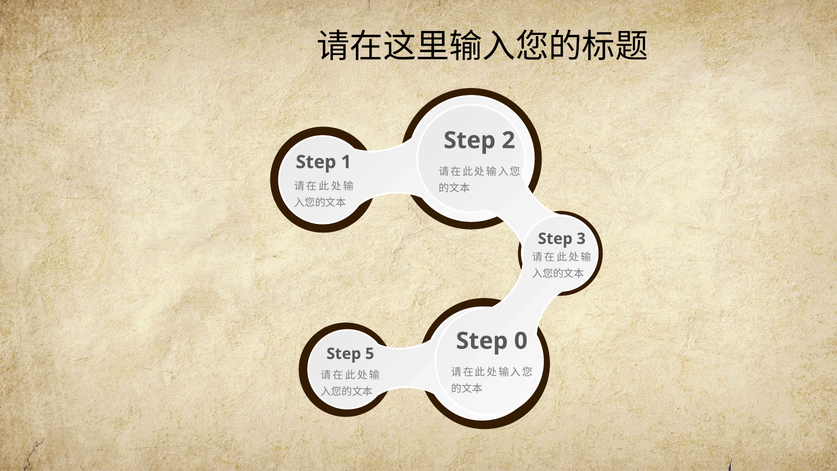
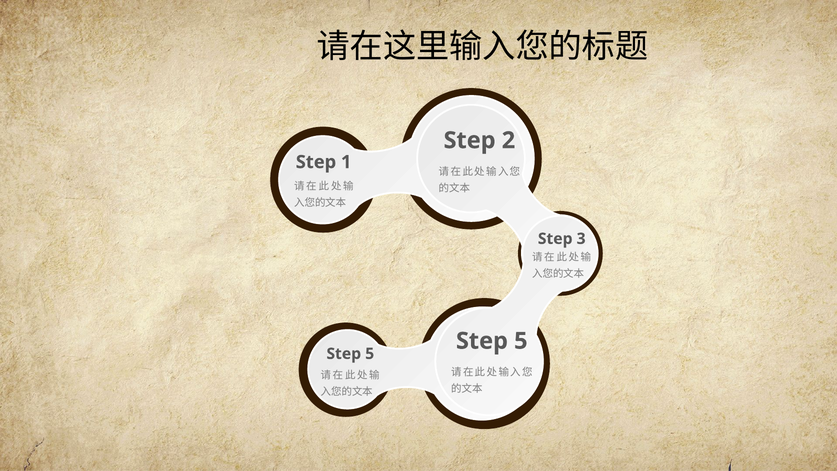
0 at (521, 341): 0 -> 5
